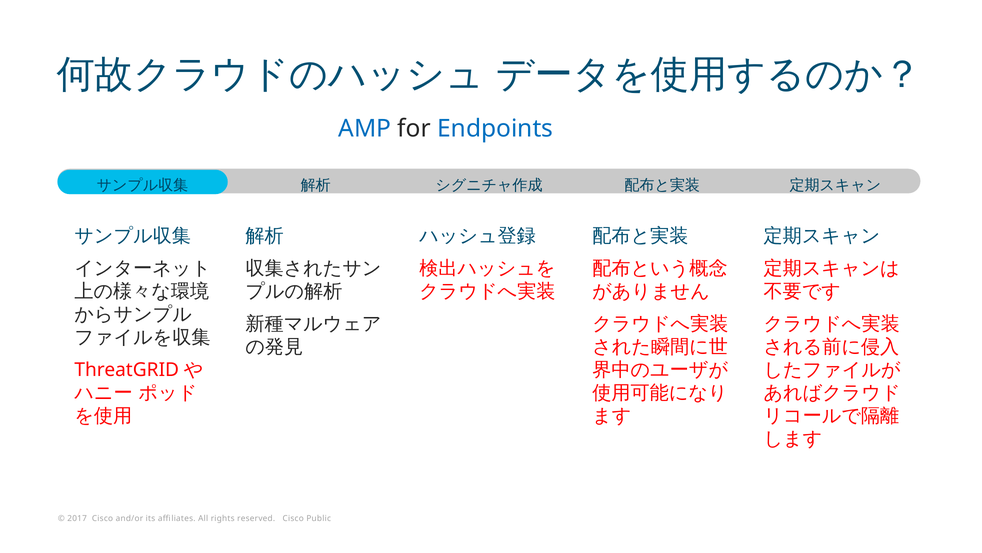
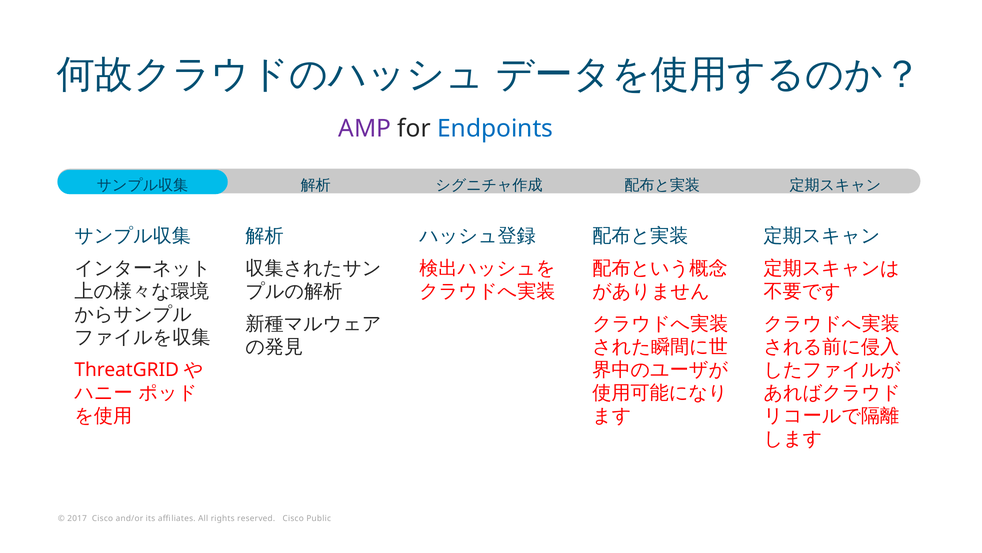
AMP colour: blue -> purple
